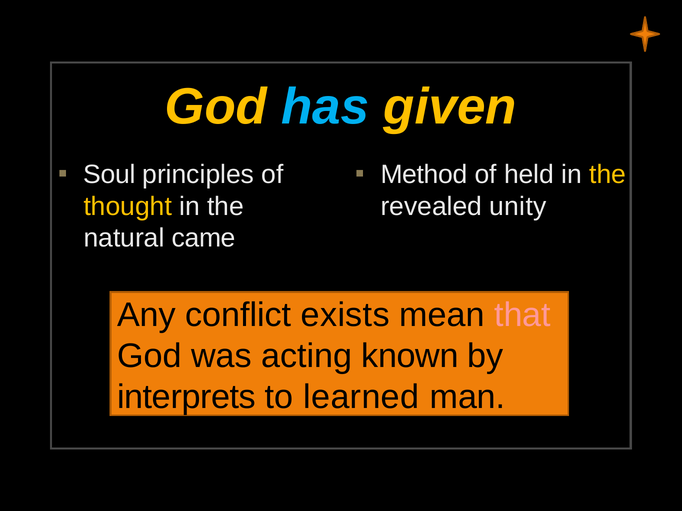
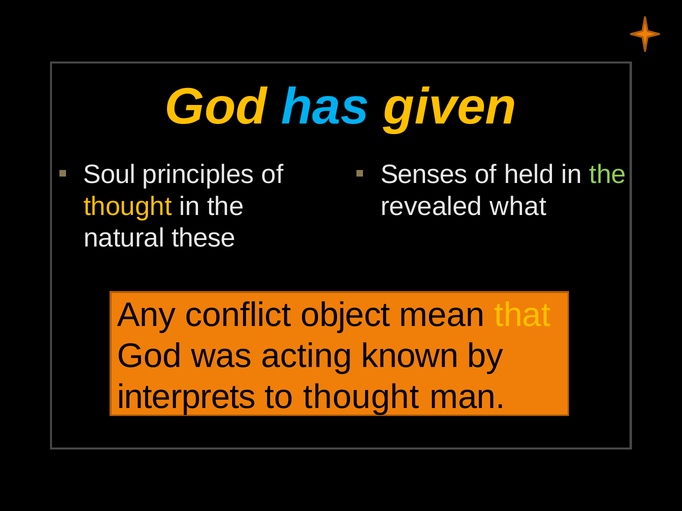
Method: Method -> Senses
the at (608, 175) colour: yellow -> light green
unity: unity -> what
came: came -> these
exists: exists -> object
that colour: pink -> yellow
to learned: learned -> thought
